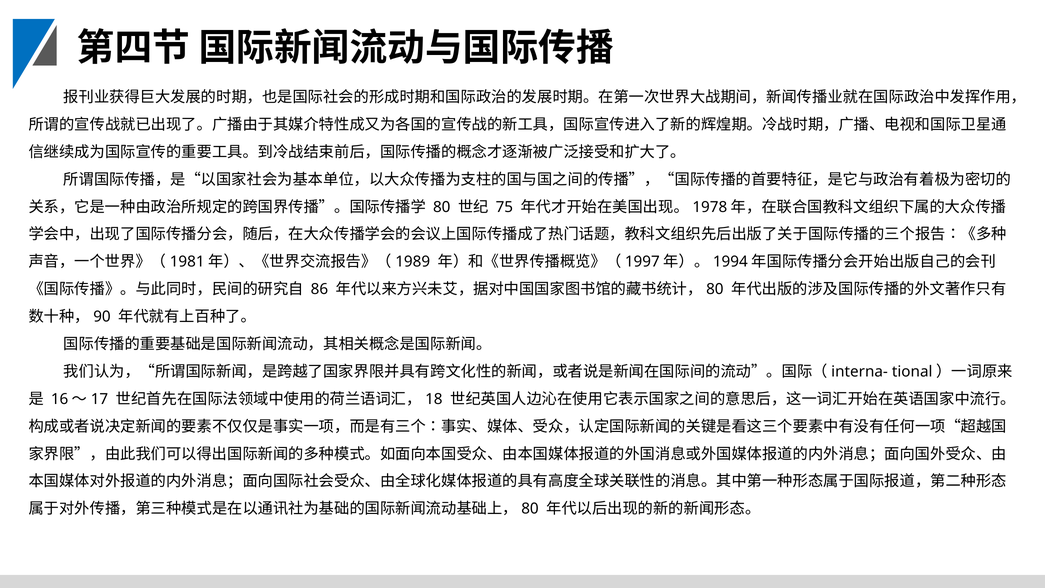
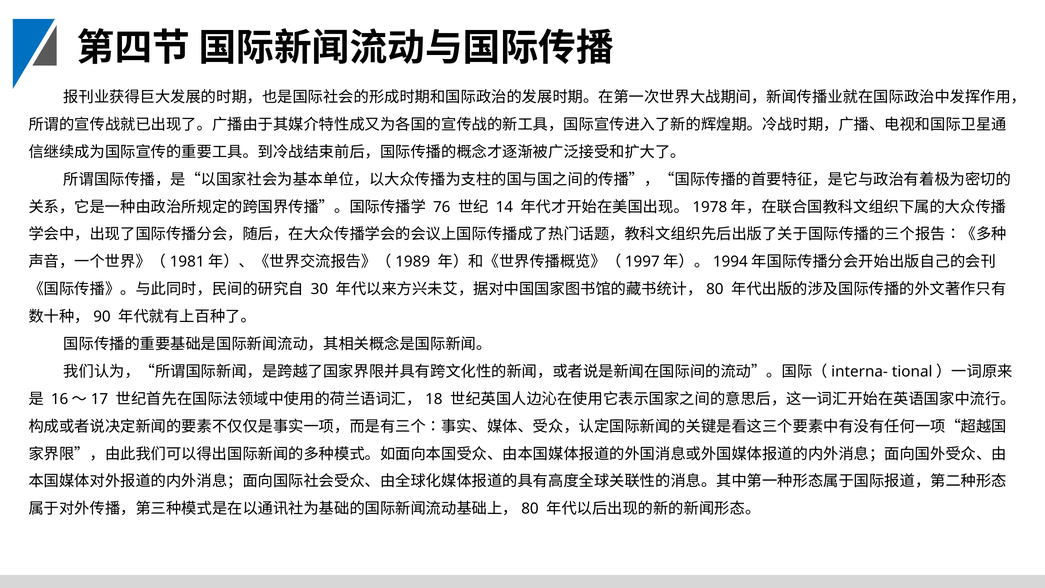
80: 80 -> 76
75: 75 -> 14
86: 86 -> 30
